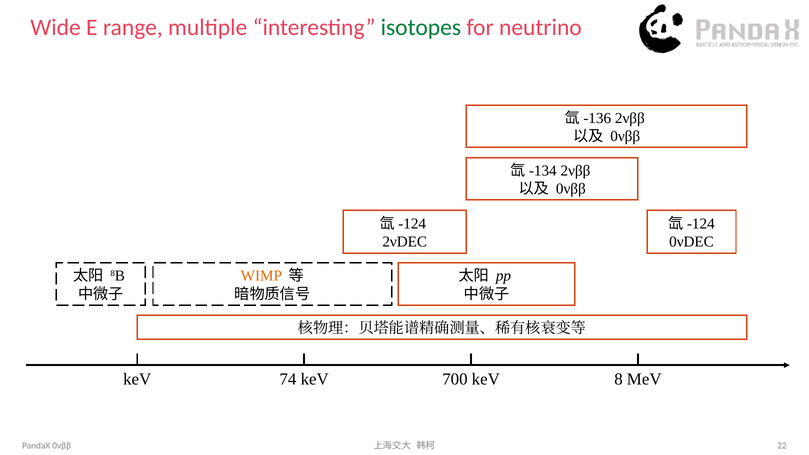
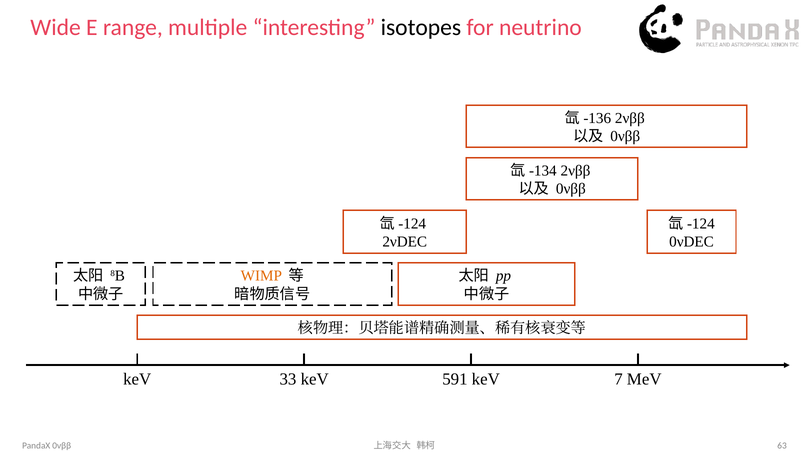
isotopes colour: green -> black
74: 74 -> 33
700: 700 -> 591
8: 8 -> 7
22: 22 -> 63
